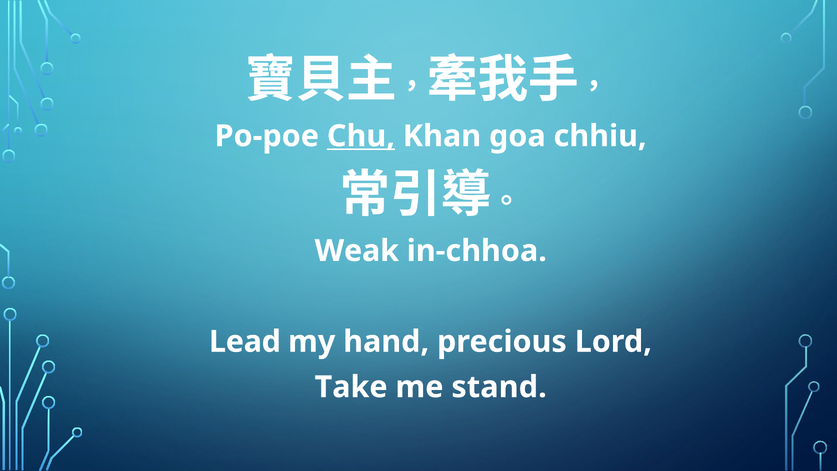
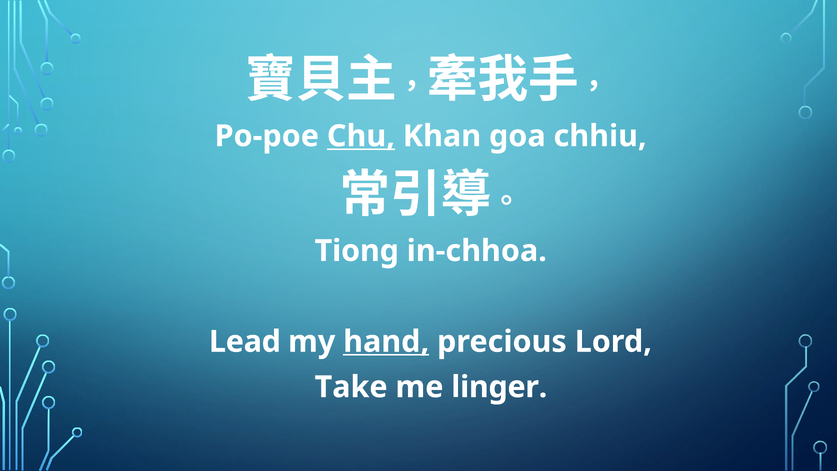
Weak: Weak -> Tiong
hand underline: none -> present
stand: stand -> linger
